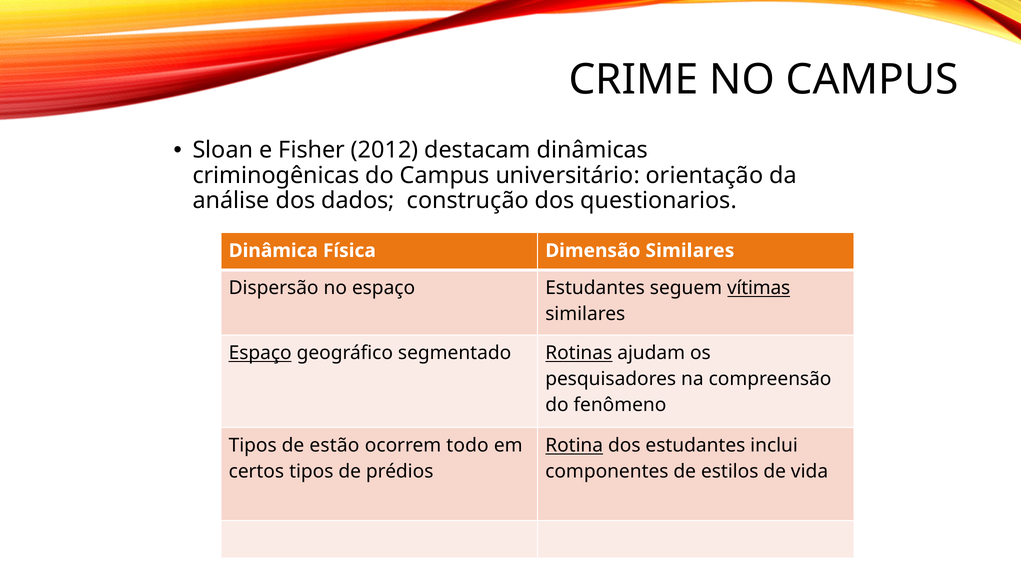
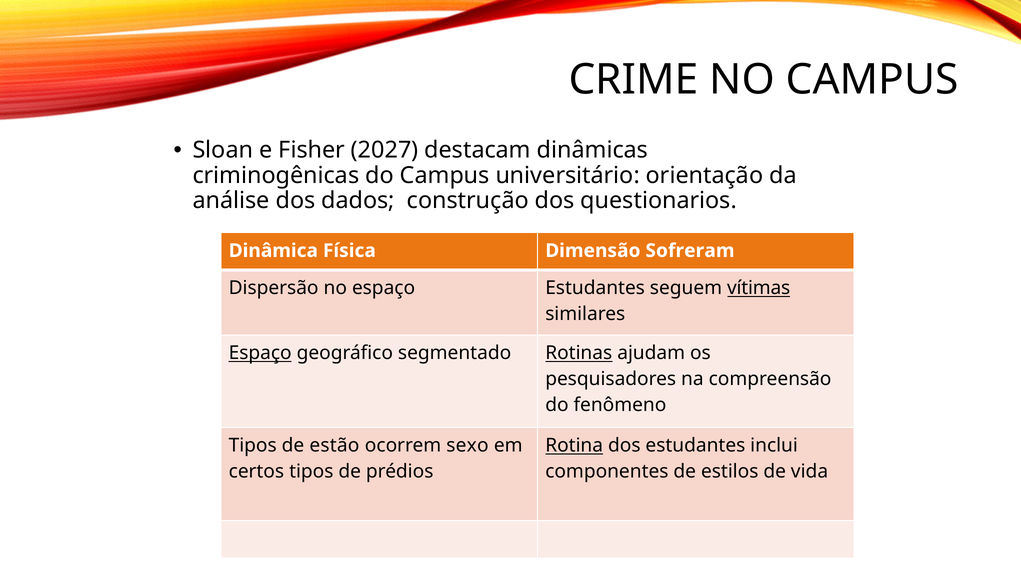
2012: 2012 -> 2027
Dimensão Similares: Similares -> Sofreram
todo: todo -> sexo
